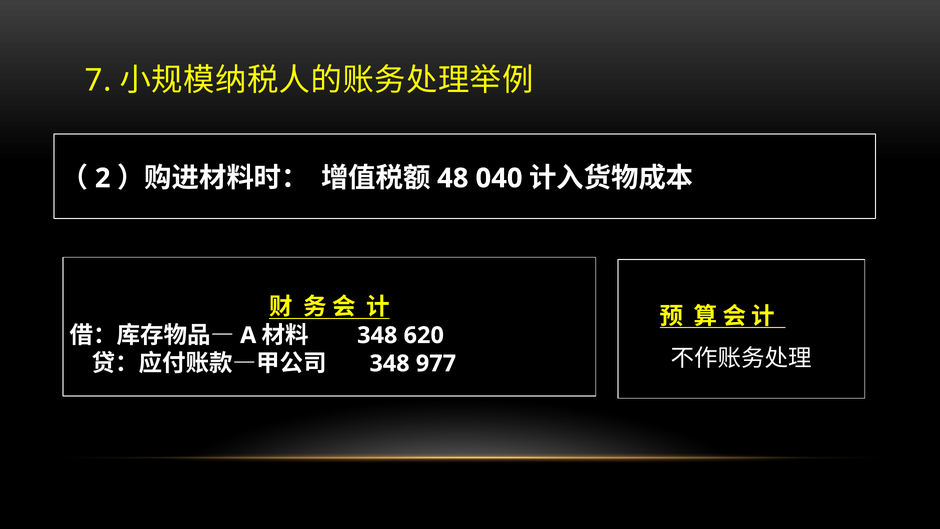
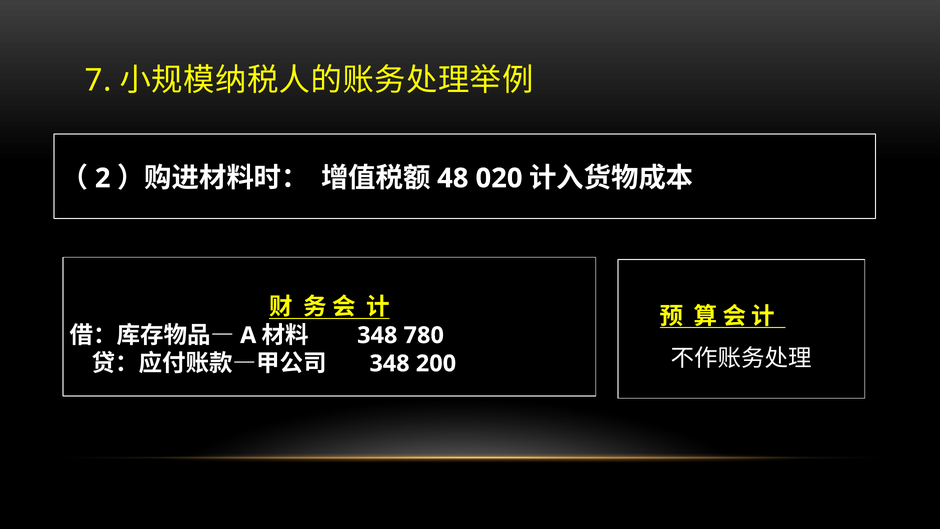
040: 040 -> 020
620: 620 -> 780
977: 977 -> 200
